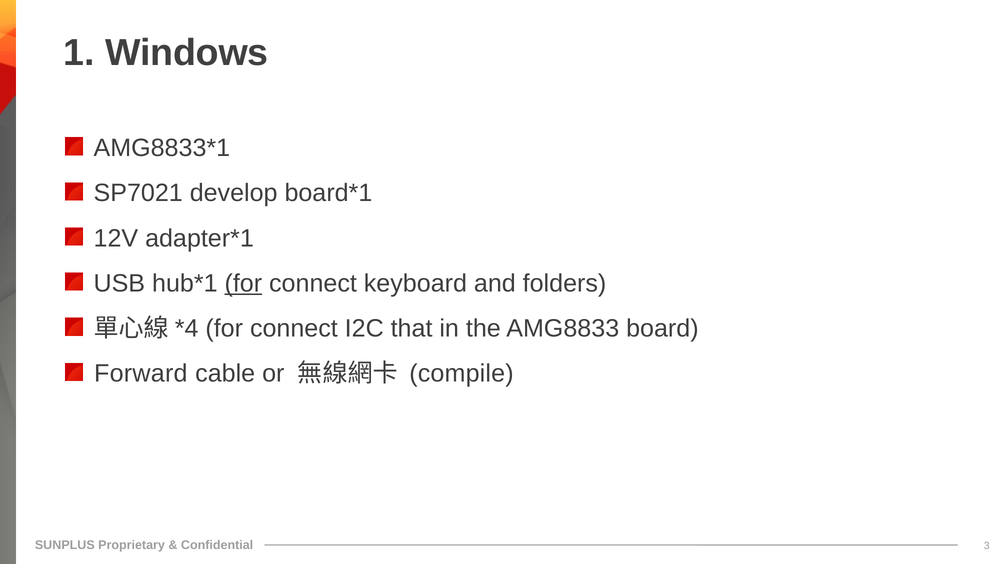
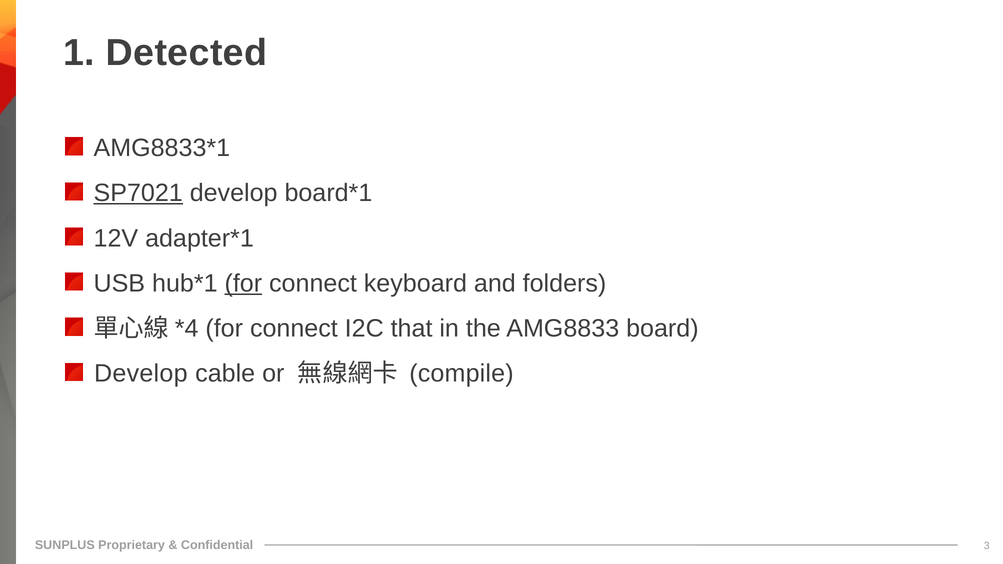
Windows: Windows -> Detected
SP7021 underline: none -> present
Forward at (141, 374): Forward -> Develop
